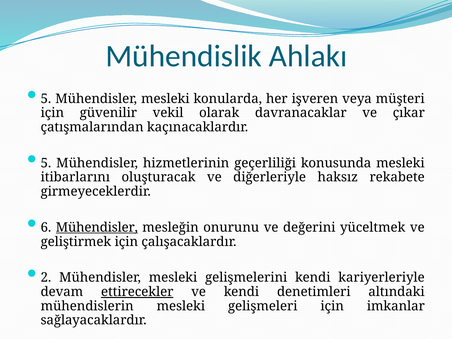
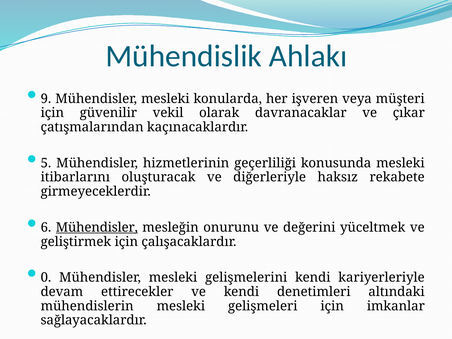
5 at (46, 99): 5 -> 9
2: 2 -> 0
ettirecekler underline: present -> none
